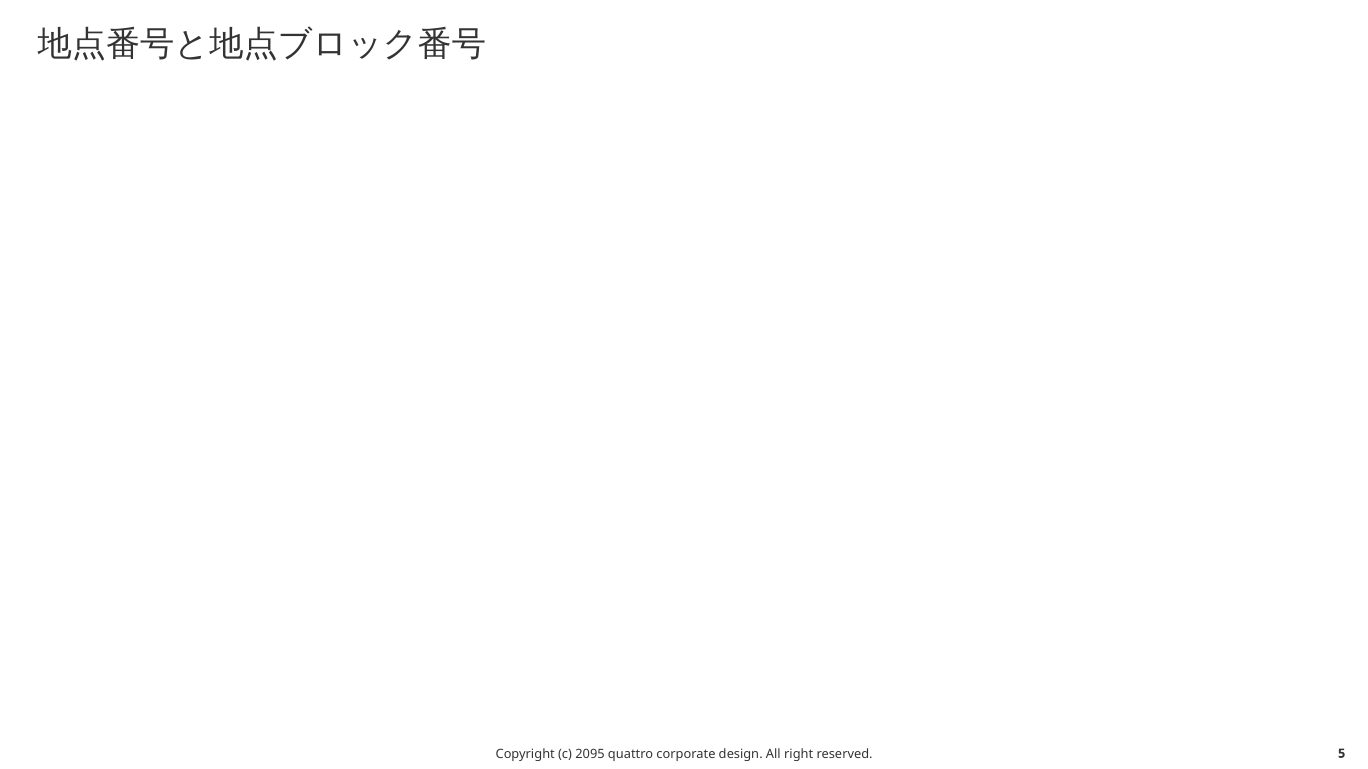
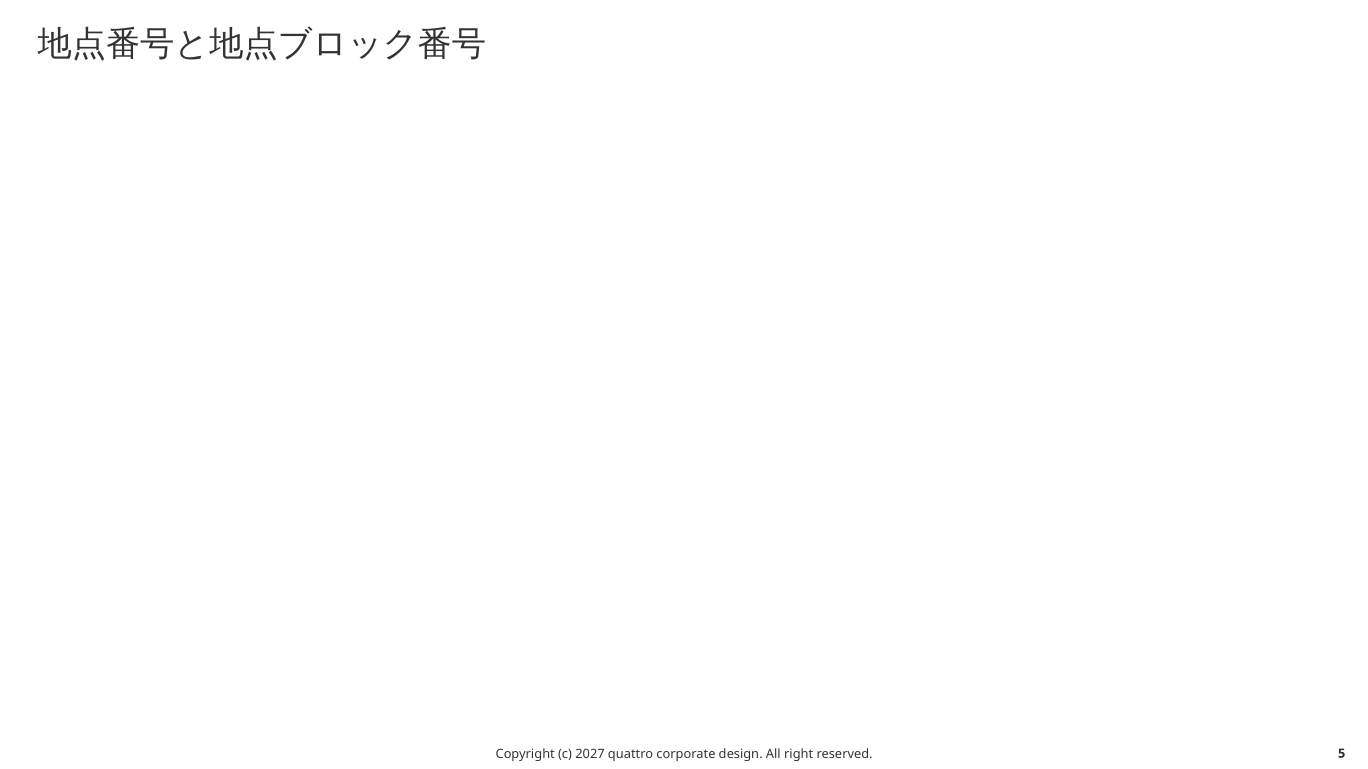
2095: 2095 -> 2027
